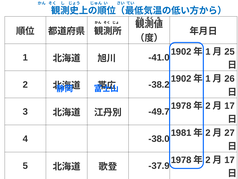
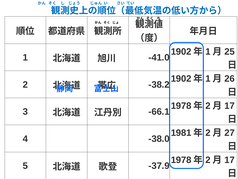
-49.7: -49.7 -> -66.1
